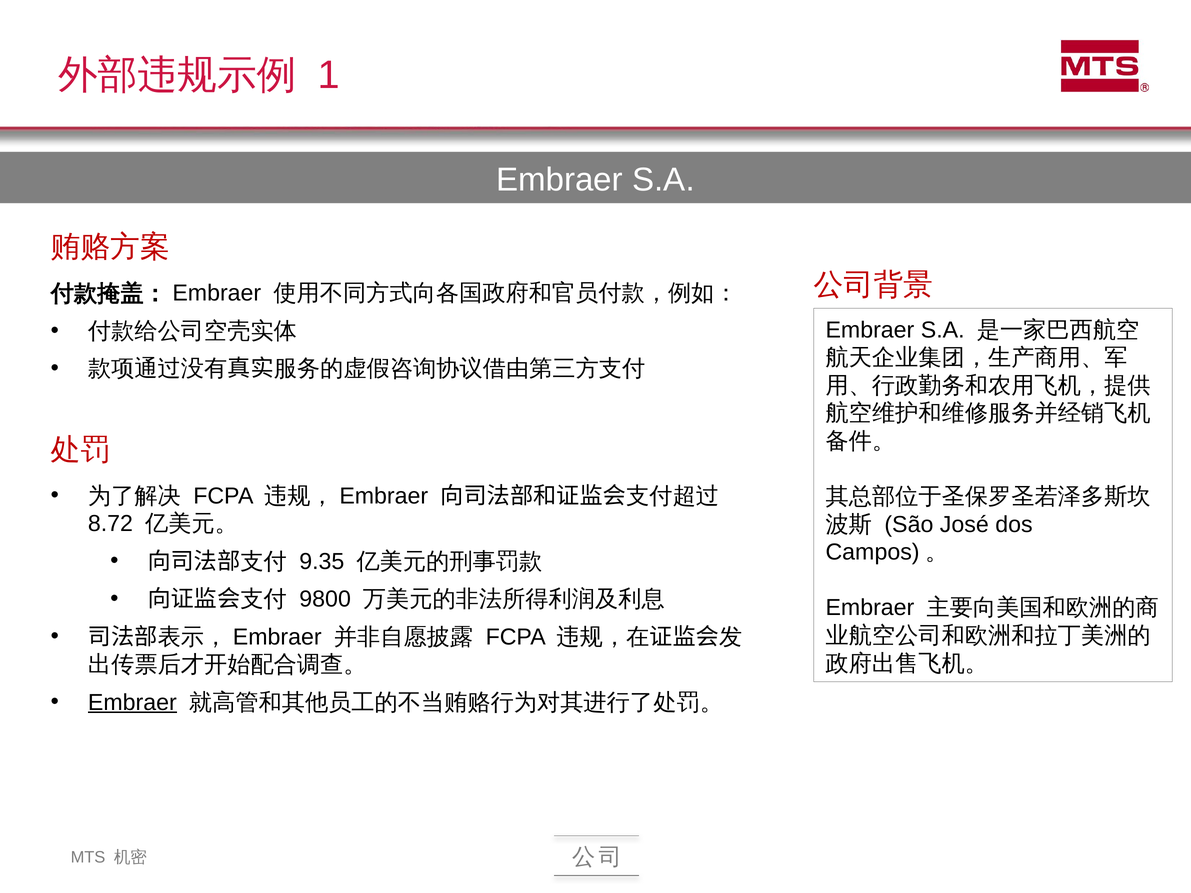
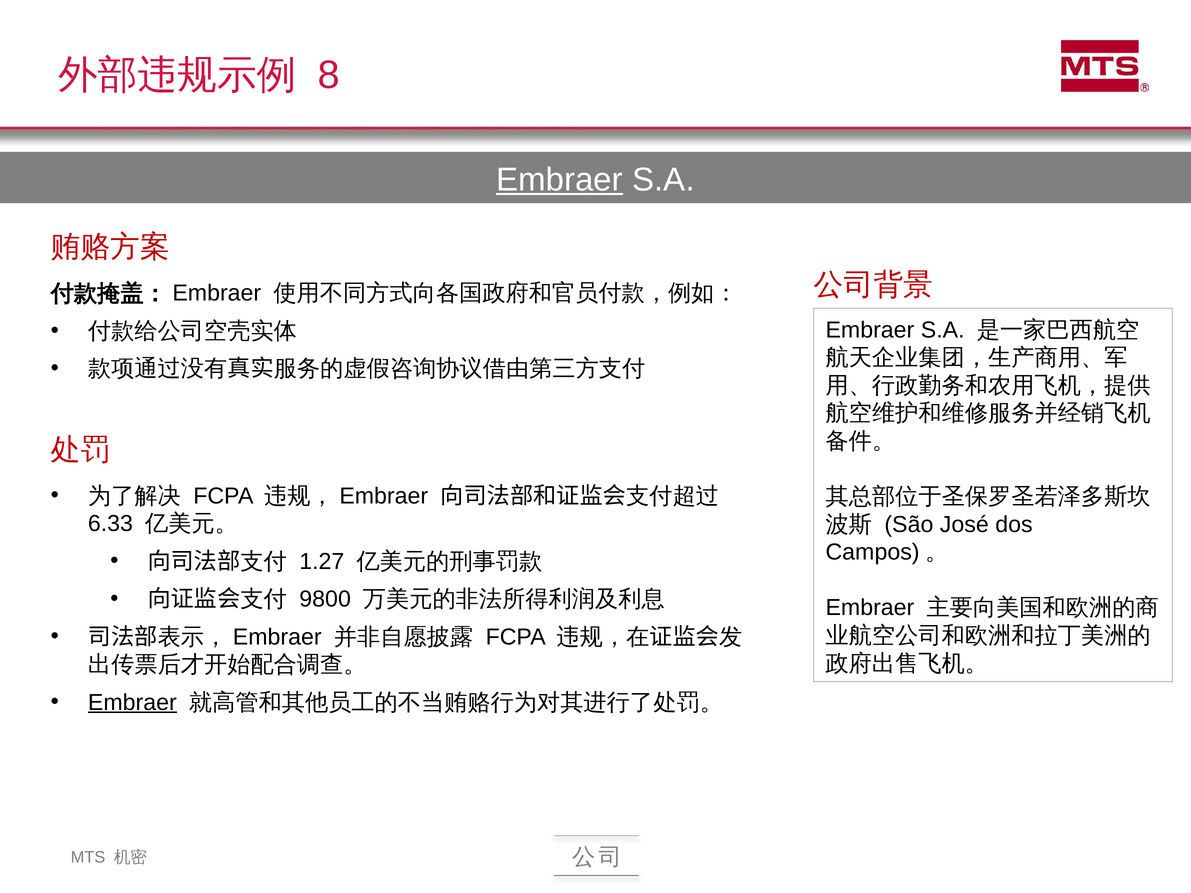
1: 1 -> 8
Embraer at (559, 180) underline: none -> present
8.72: 8.72 -> 6.33
9.35: 9.35 -> 1.27
